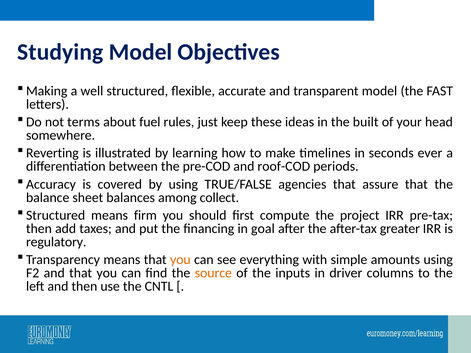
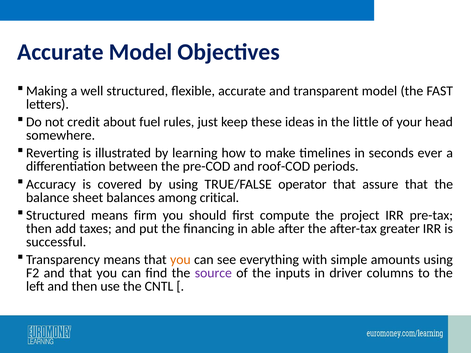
Studying at (60, 52): Studying -> Accurate
terms: terms -> credit
built: built -> little
agencies: agencies -> operator
collect: collect -> critical
goal: goal -> able
regulatory: regulatory -> successful
source colour: orange -> purple
